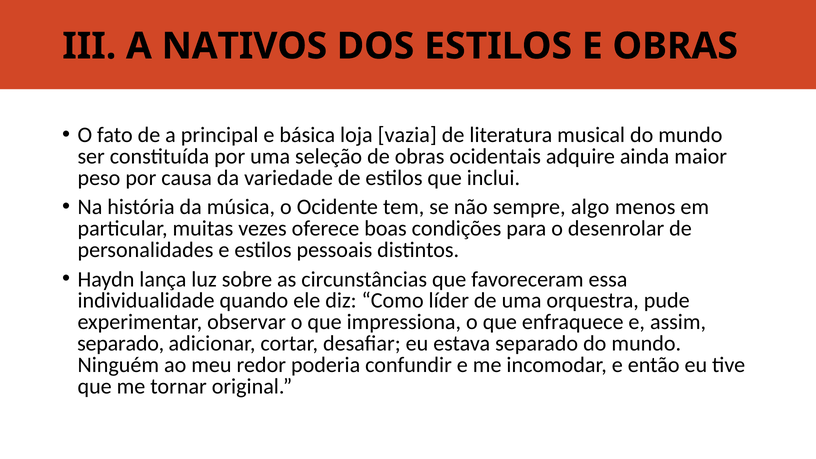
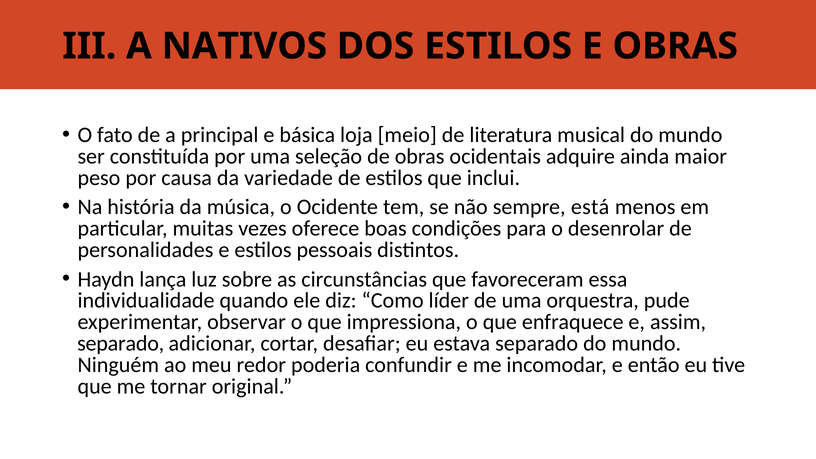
vazia: vazia -> meio
algo: algo -> está
